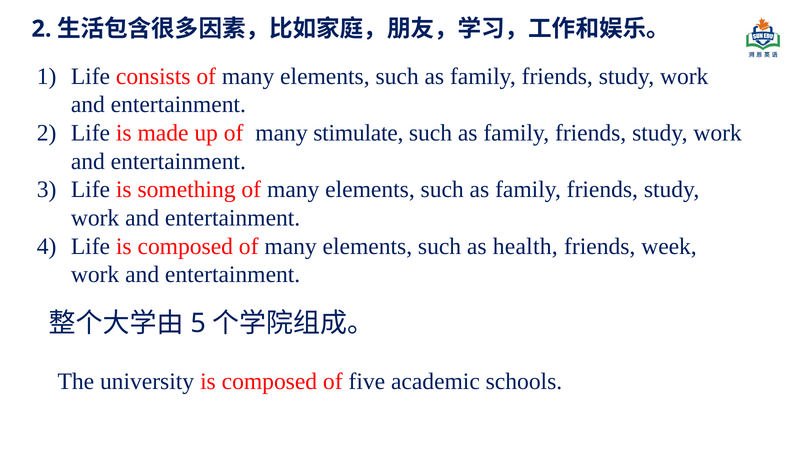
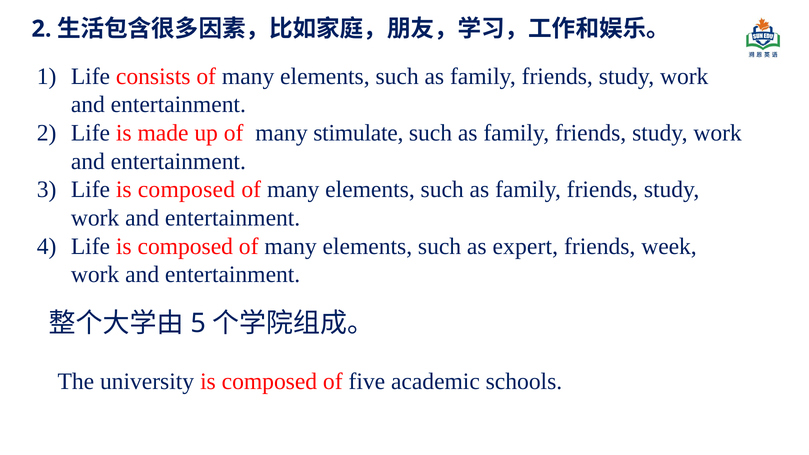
something at (187, 190): something -> composed
health: health -> expert
